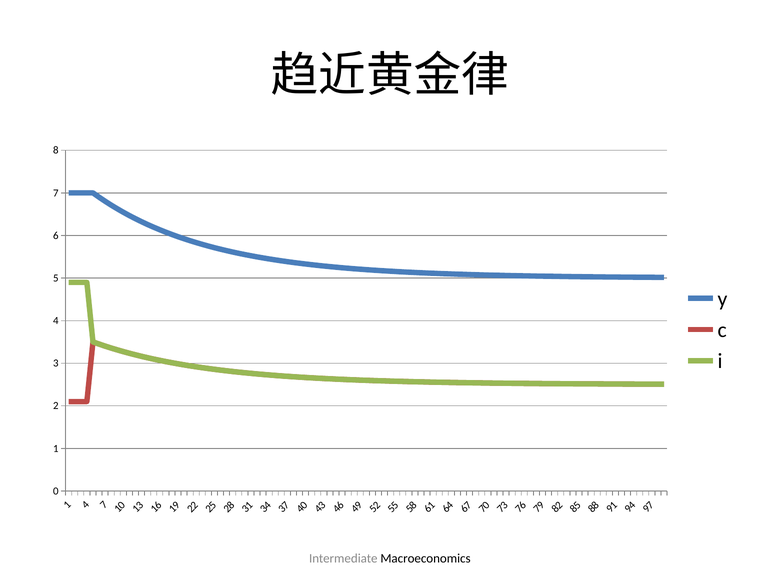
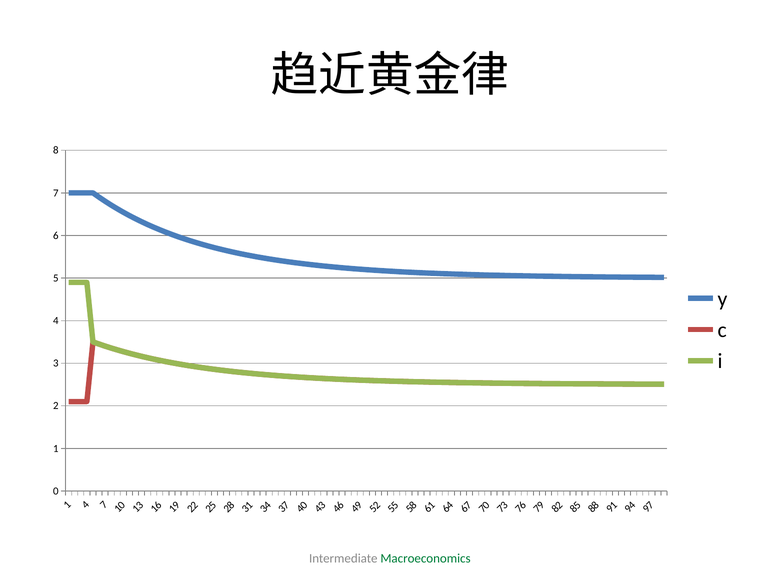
Macroeconomics colour: black -> green
